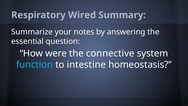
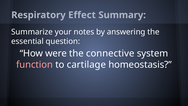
Wired: Wired -> Effect
function colour: light blue -> pink
intestine: intestine -> cartilage
